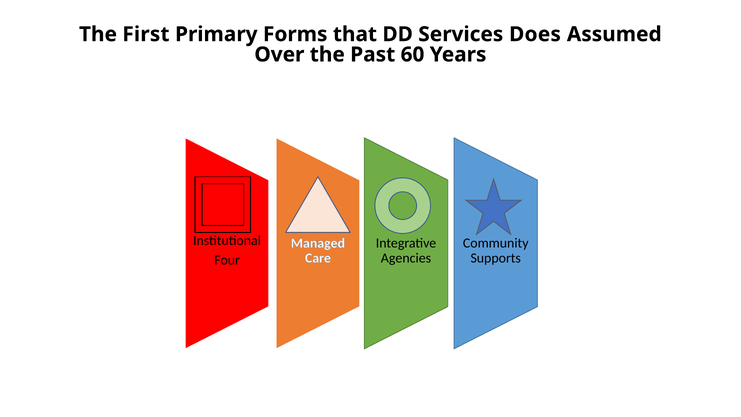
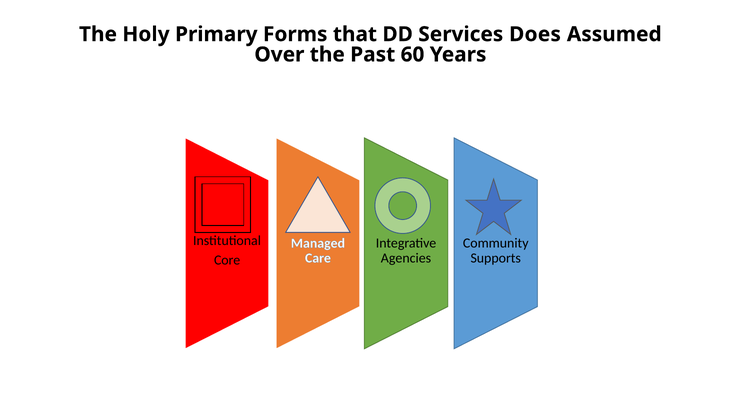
First: First -> Holy
Four: Four -> Core
